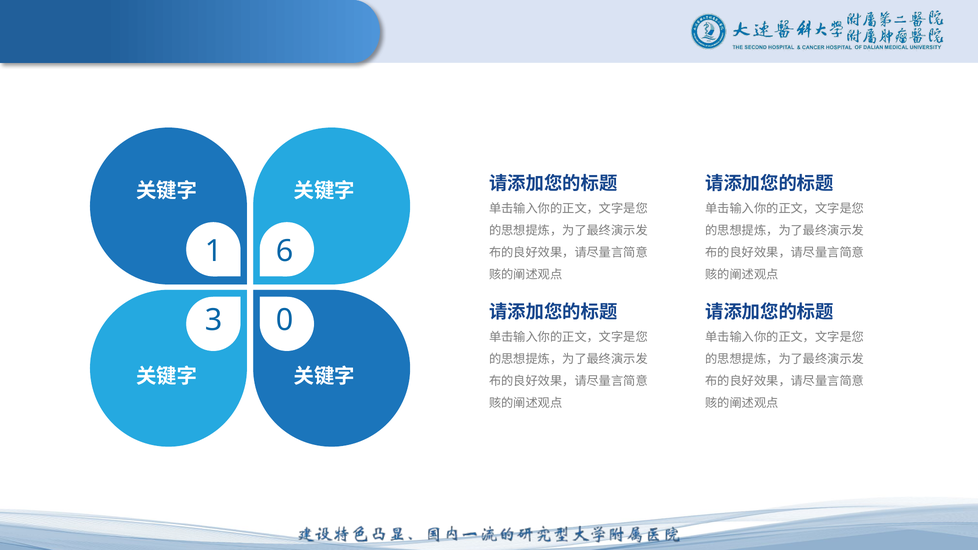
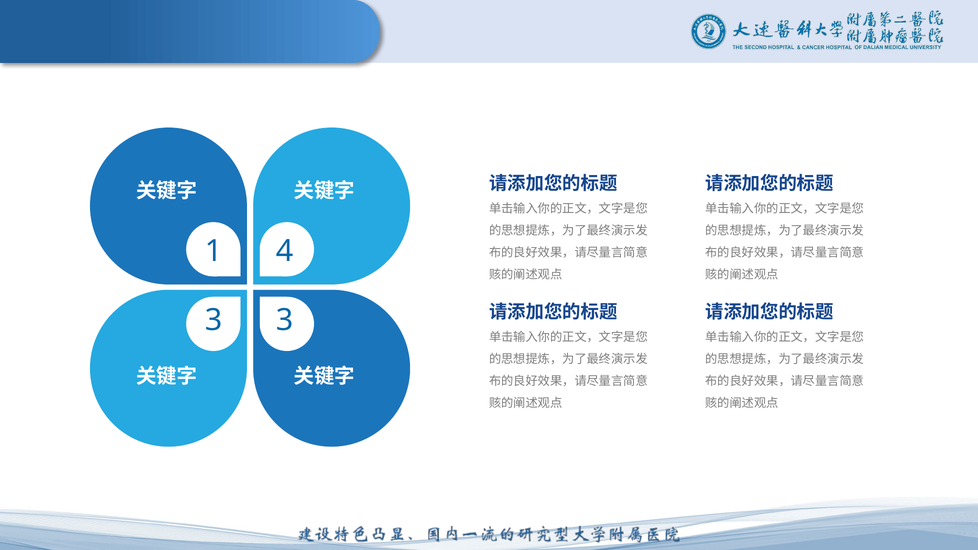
6: 6 -> 4
3 0: 0 -> 3
